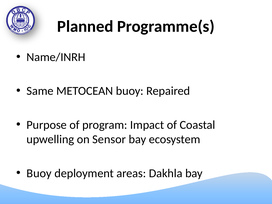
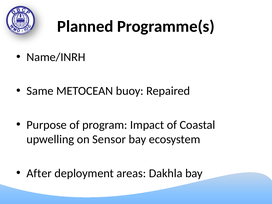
Buoy at (39, 173): Buoy -> After
